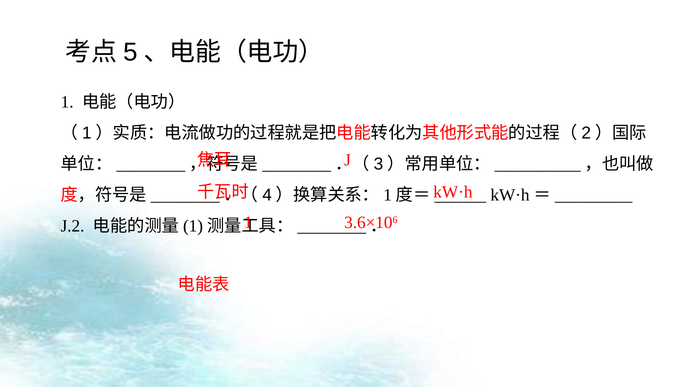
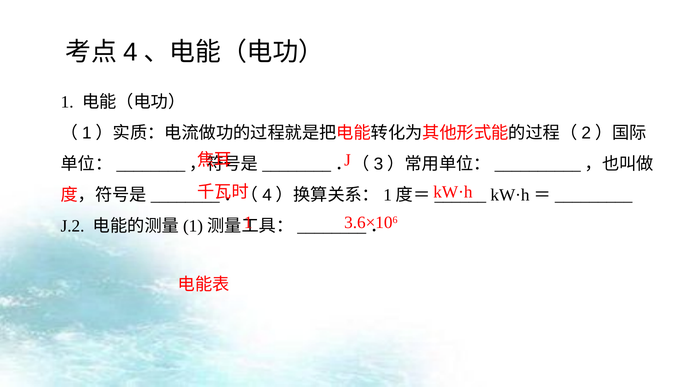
5: 5 -> 4
